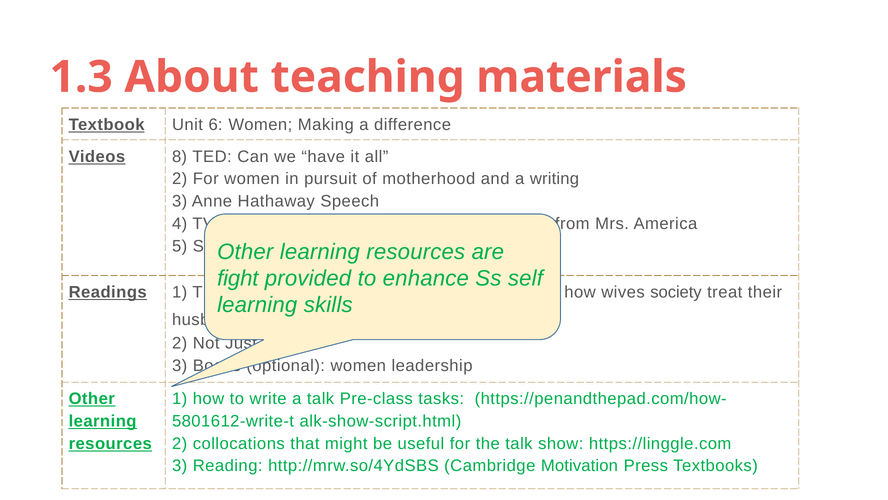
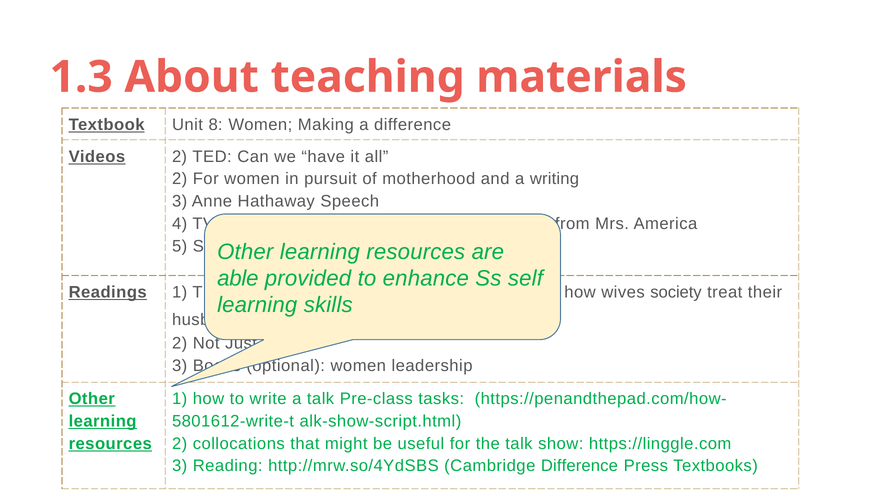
6: 6 -> 8
Videos 8: 8 -> 2
fight at (238, 278): fight -> able
Cambridge Motivation: Motivation -> Difference
